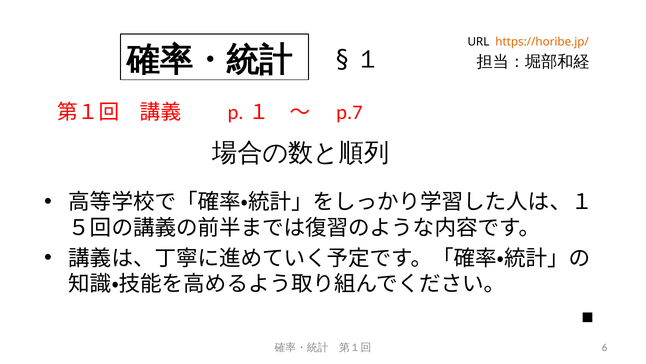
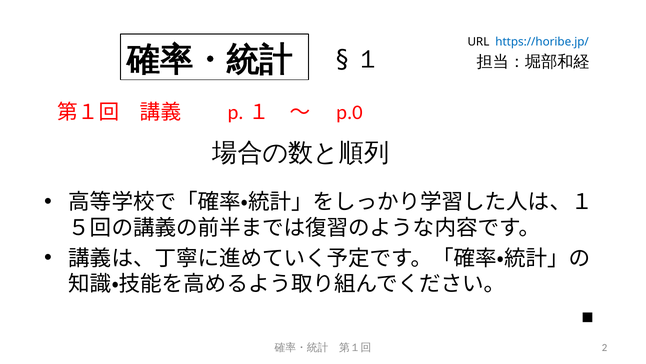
https://horibe.jp/ colour: orange -> blue
p.7: p.7 -> p.0
6: 6 -> 2
